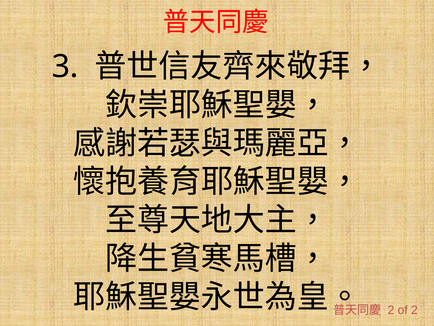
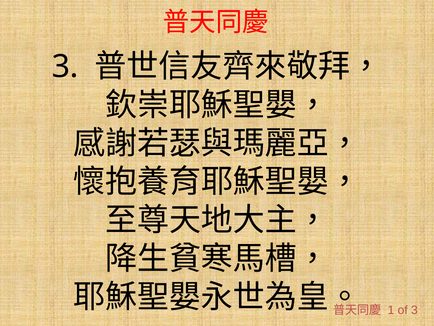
2 at (391, 310): 2 -> 1
of 2: 2 -> 3
